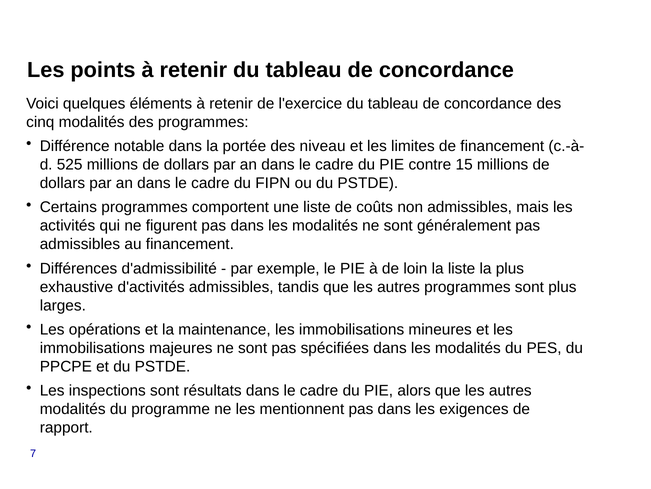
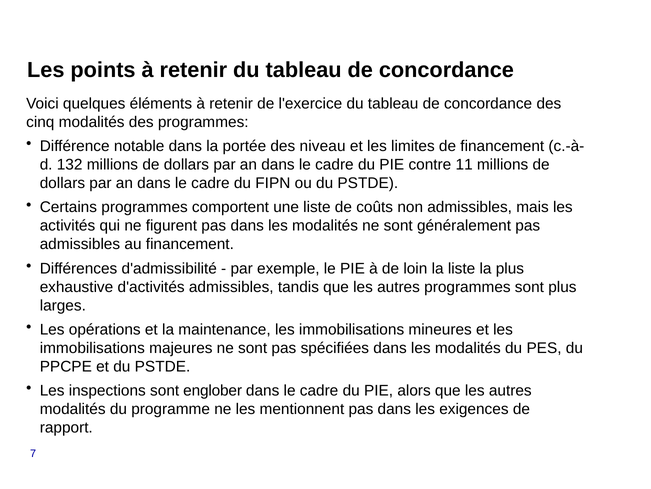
525: 525 -> 132
15: 15 -> 11
résultats: résultats -> englober
